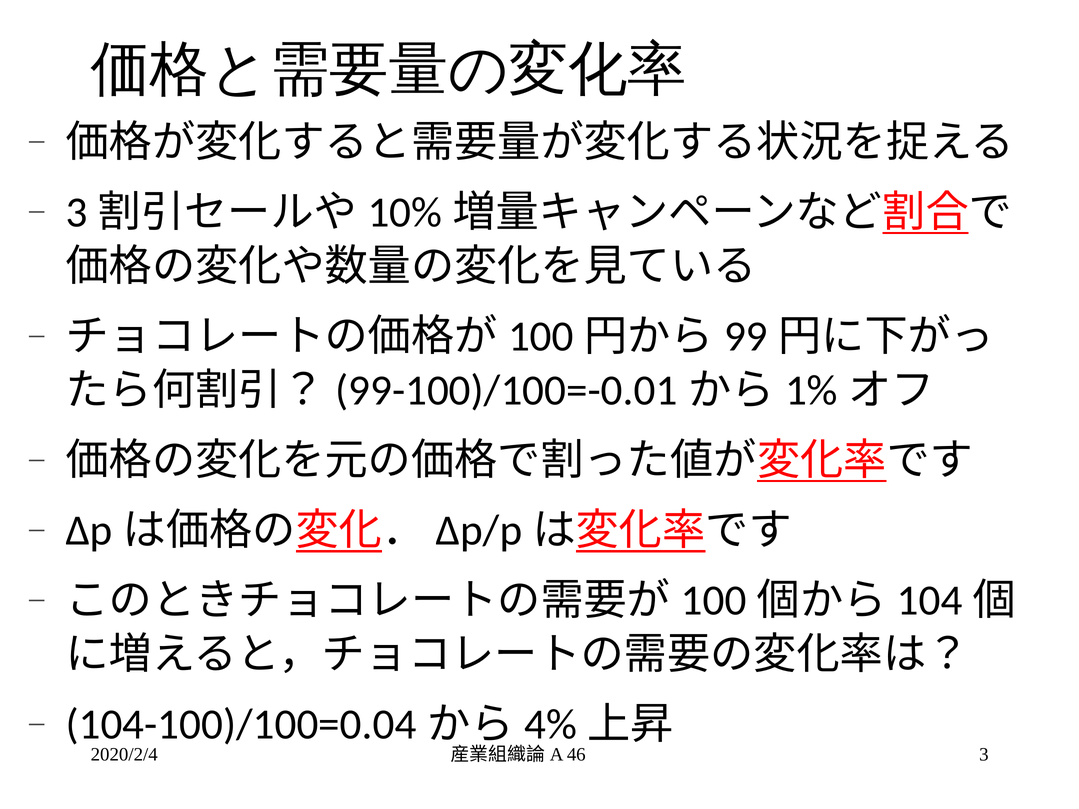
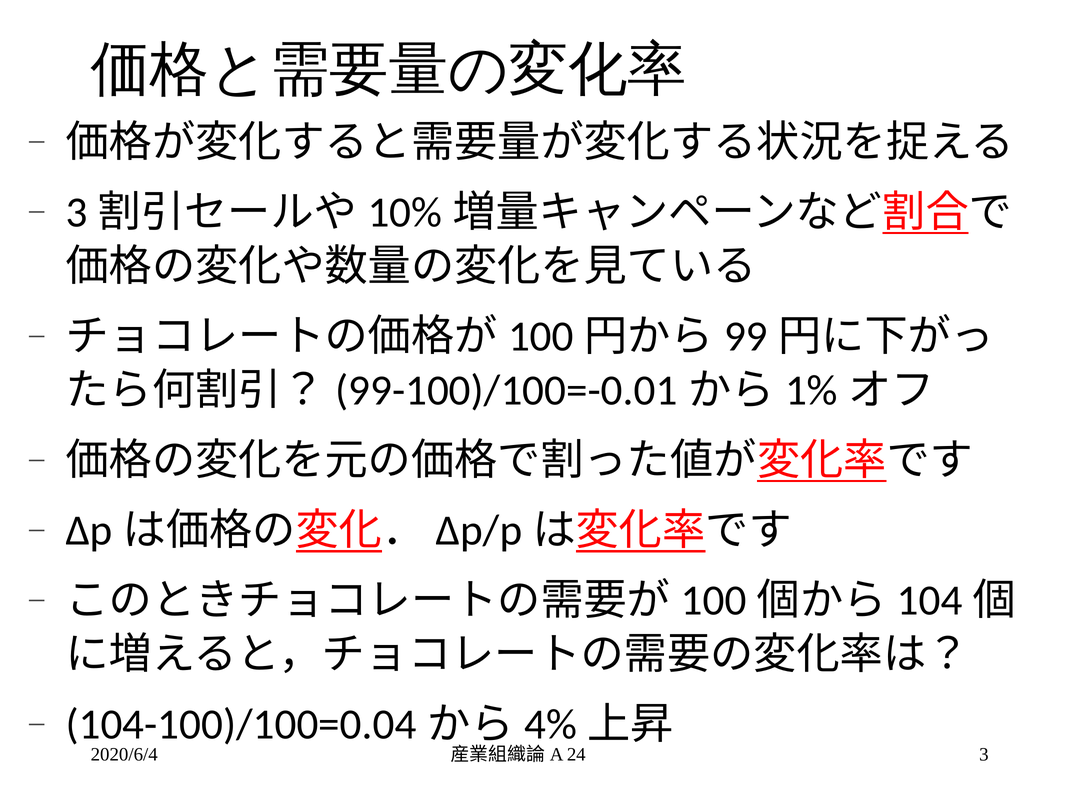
2020/2/4: 2020/2/4 -> 2020/6/4
46: 46 -> 24
